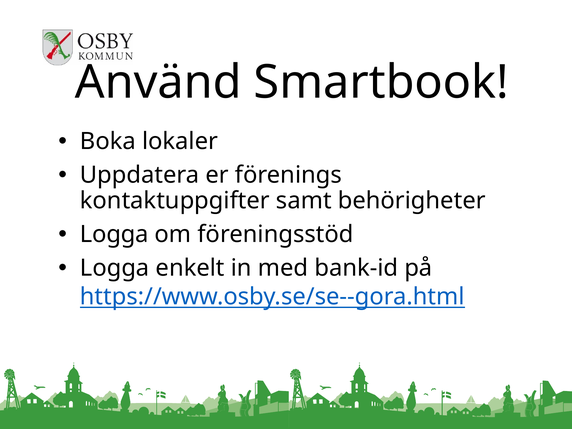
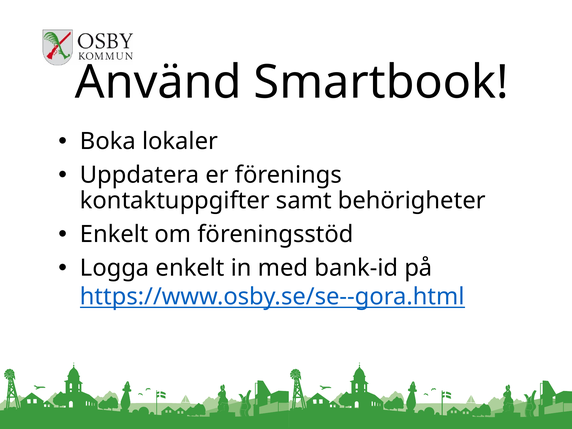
Logga at (114, 234): Logga -> Enkelt
